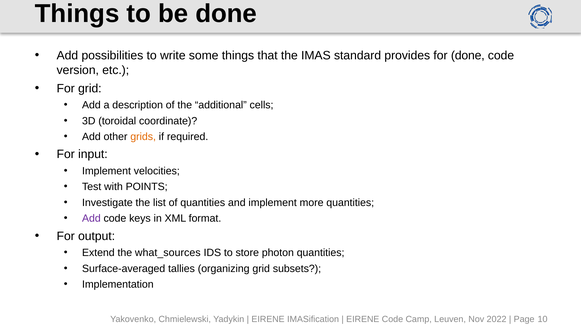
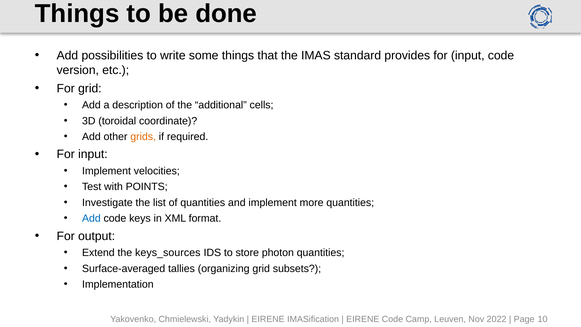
provides for done: done -> input
Add at (91, 218) colour: purple -> blue
what_sources: what_sources -> keys_sources
